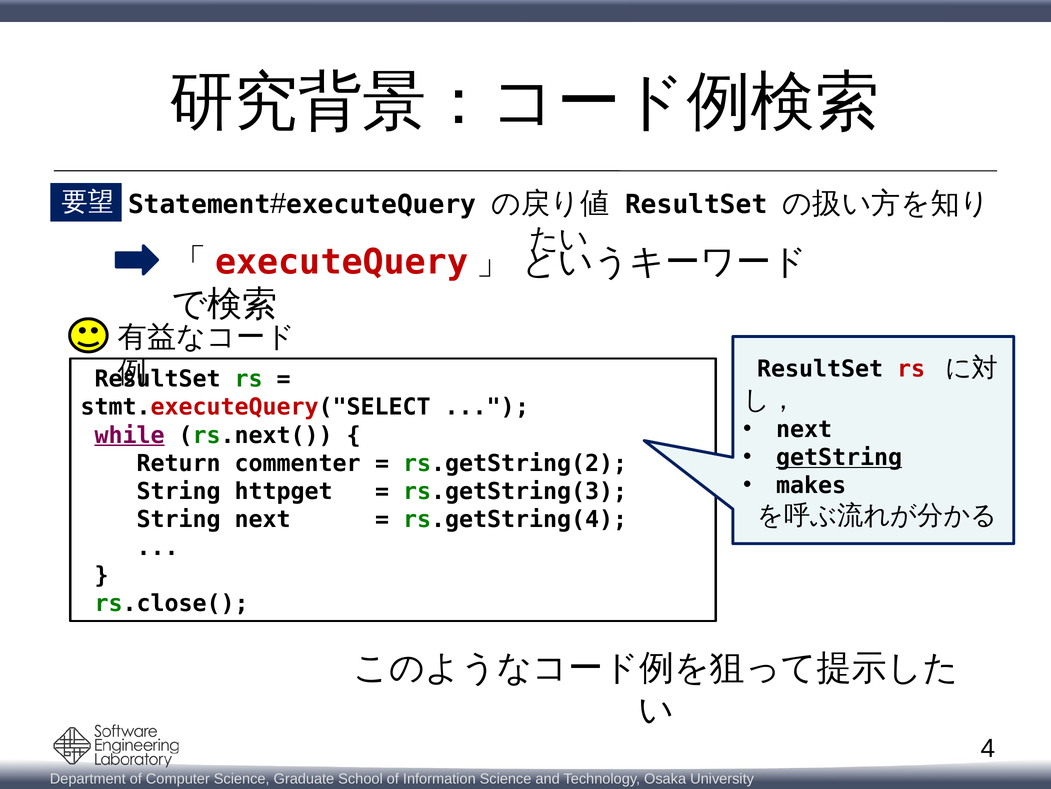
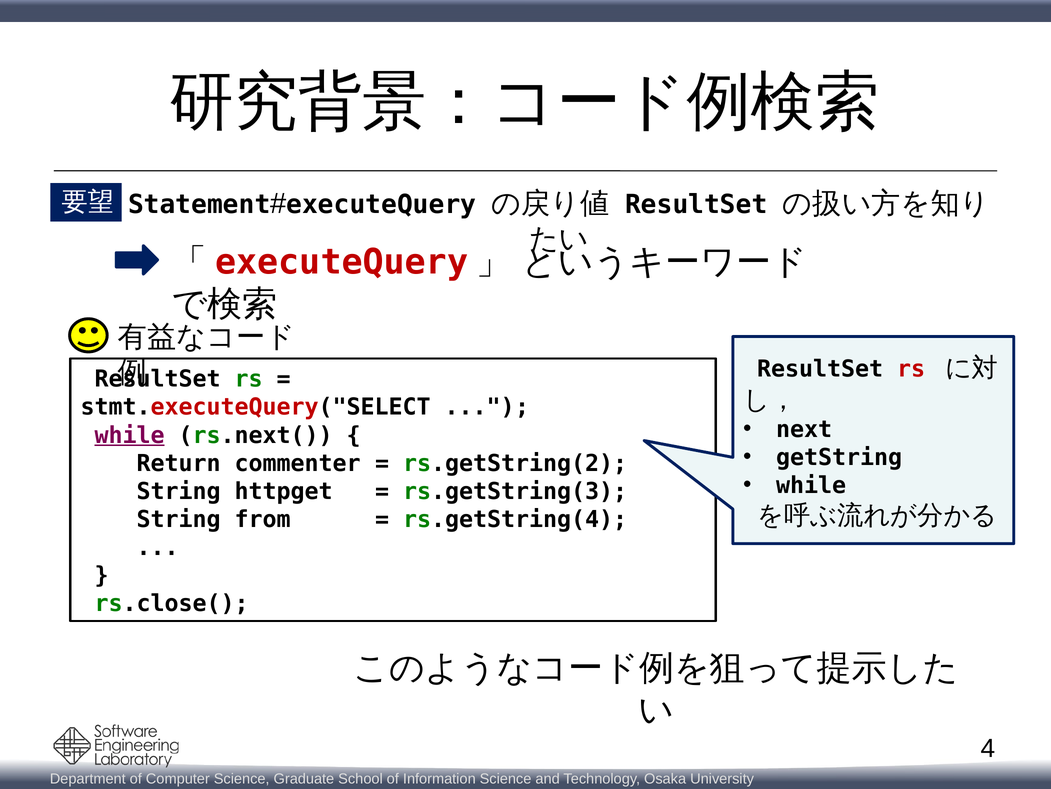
getString underline: present -> none
makes at (811, 485): makes -> while
String next: next -> from
